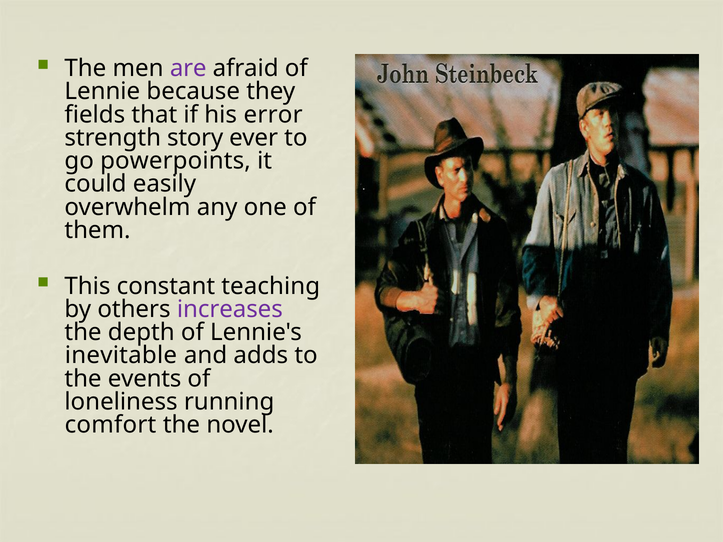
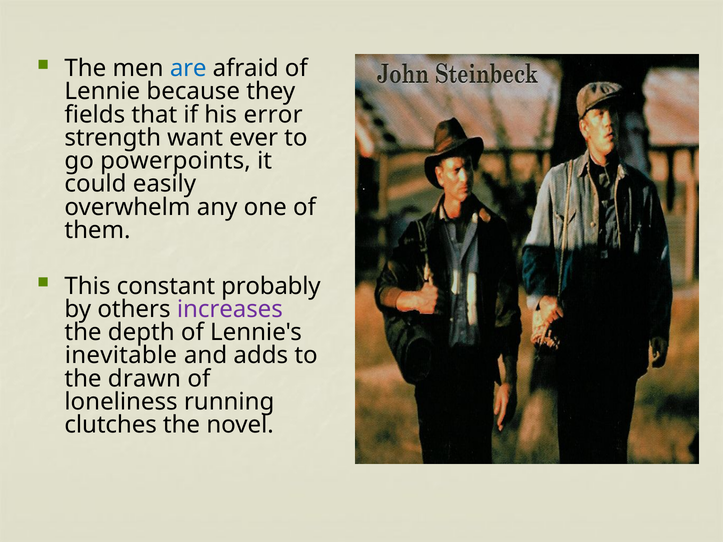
are colour: purple -> blue
story: story -> want
teaching: teaching -> probably
events: events -> drawn
comfort: comfort -> clutches
